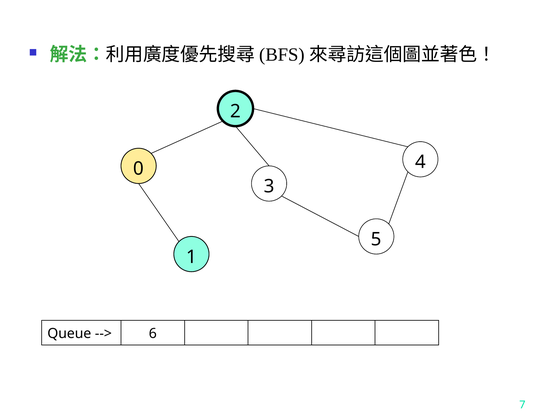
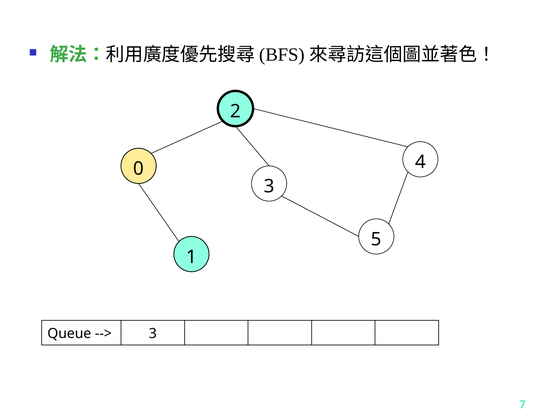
6 at (153, 333): 6 -> 3
